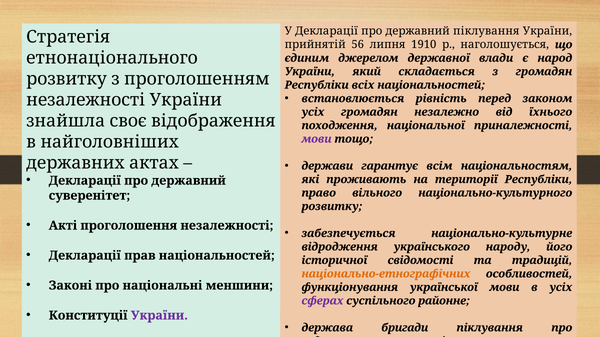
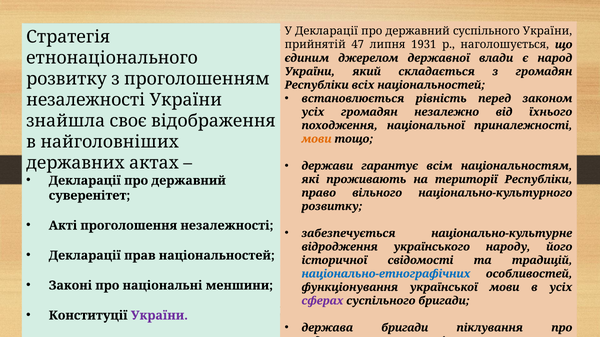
державний піклування: піклування -> суспільного
56: 56 -> 47
1910: 1910 -> 1931
мови at (317, 139) colour: purple -> orange
національно-етнографічних colour: orange -> blue
суспільного районне: районне -> бригади
